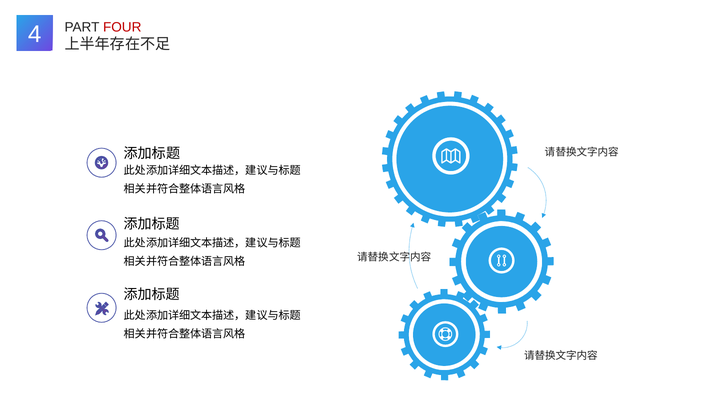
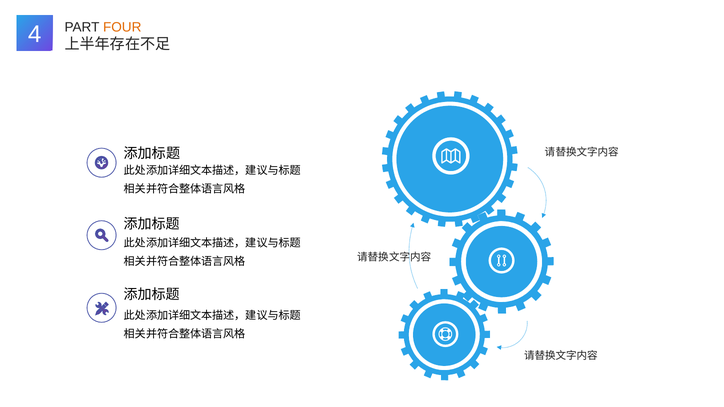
FOUR colour: red -> orange
